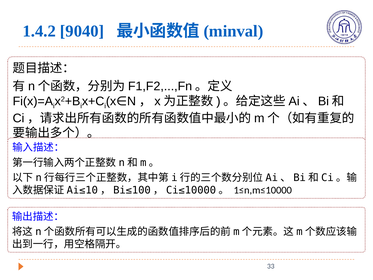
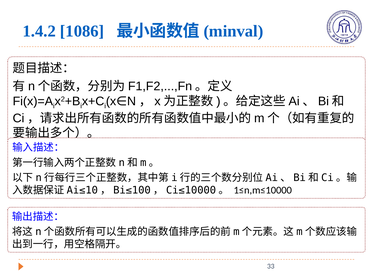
9040: 9040 -> 1086
